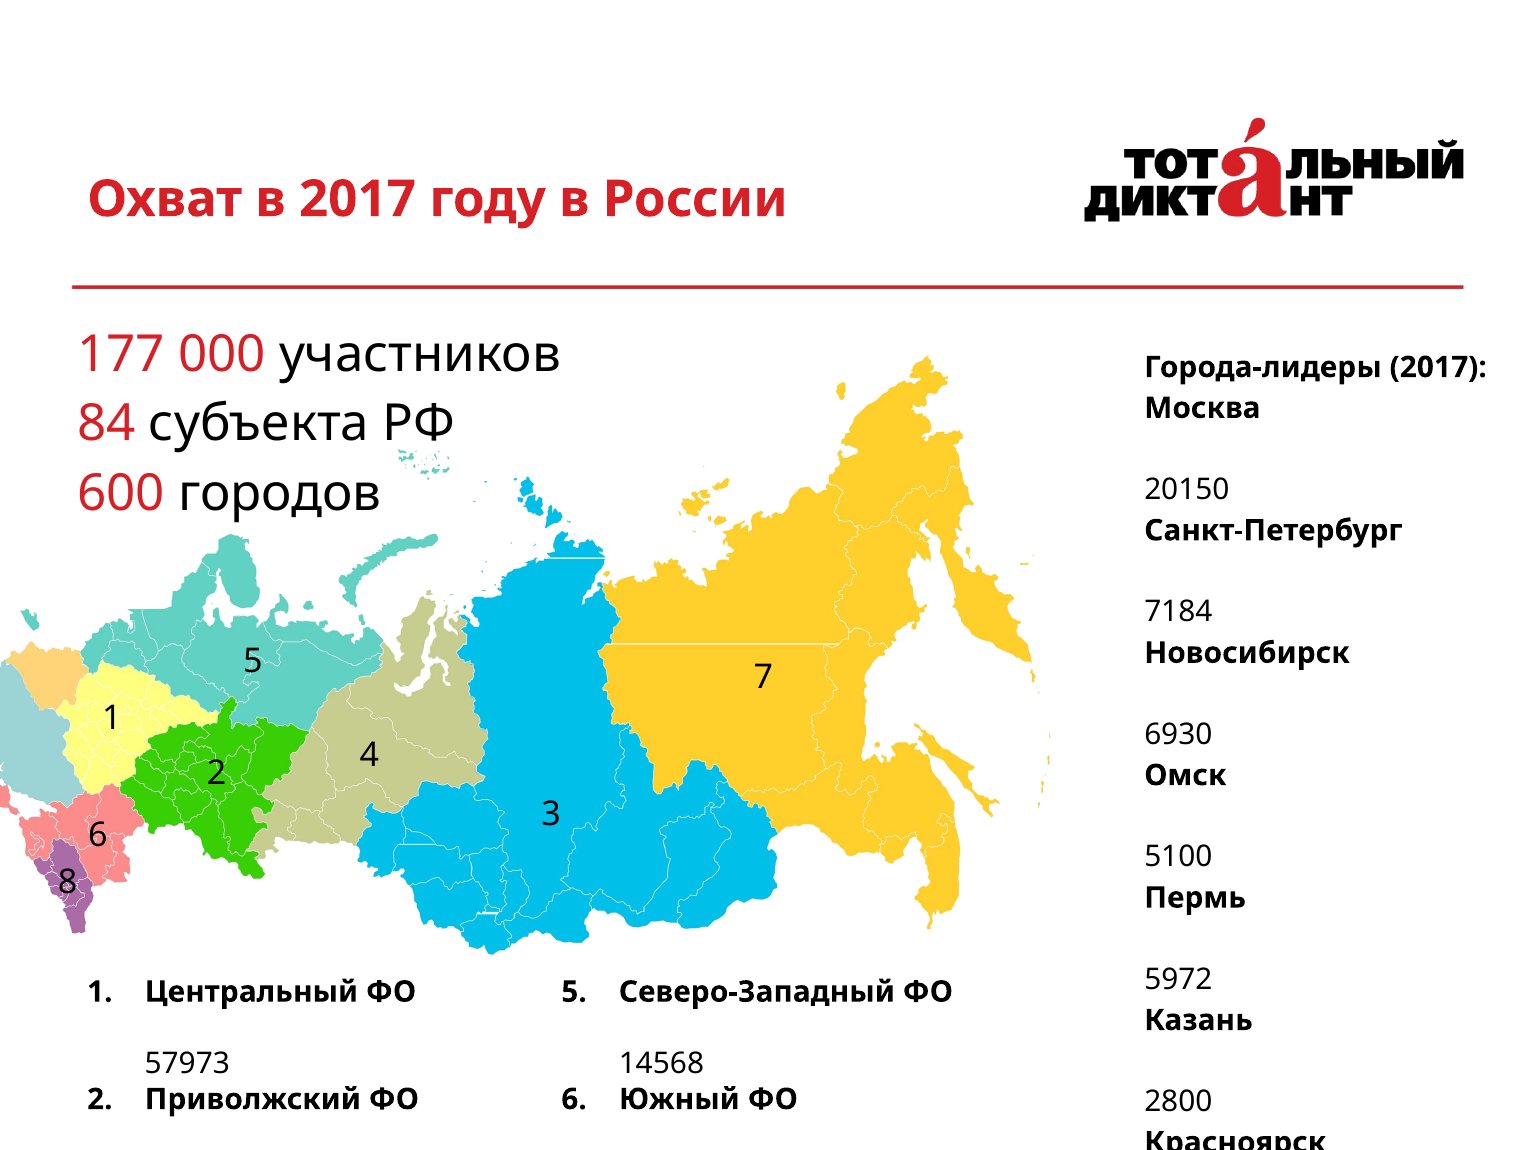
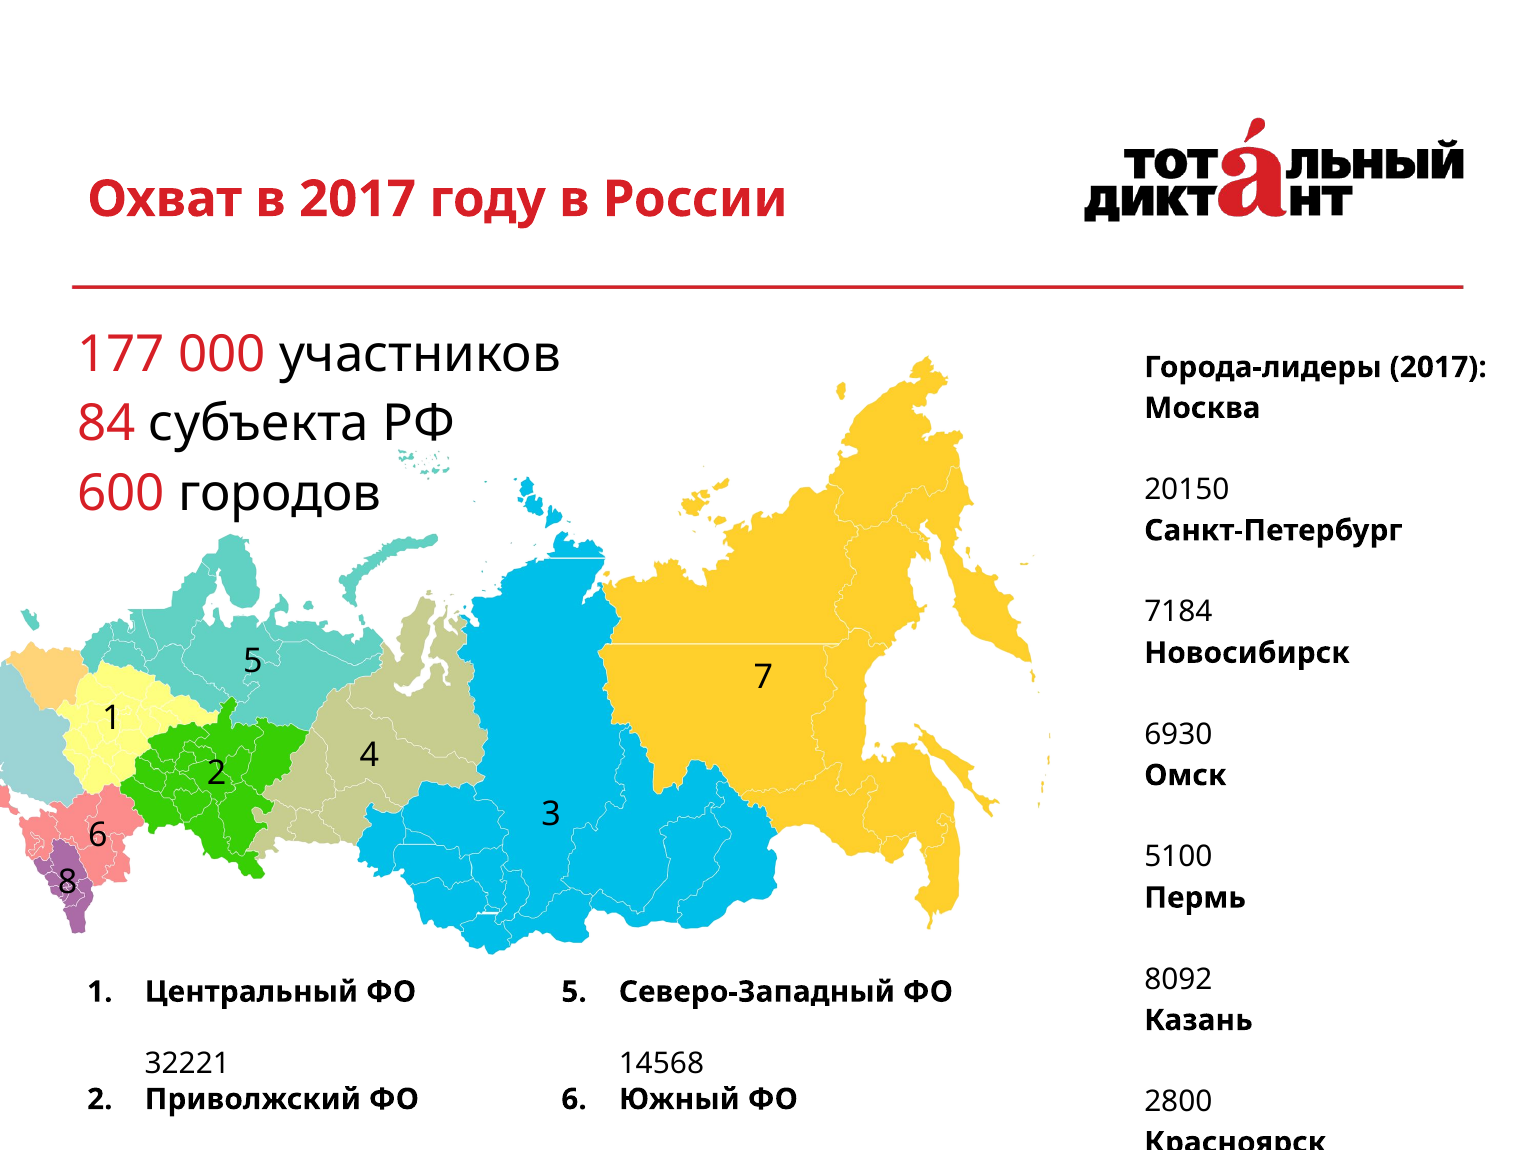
5972: 5972 -> 8092
57973: 57973 -> 32221
